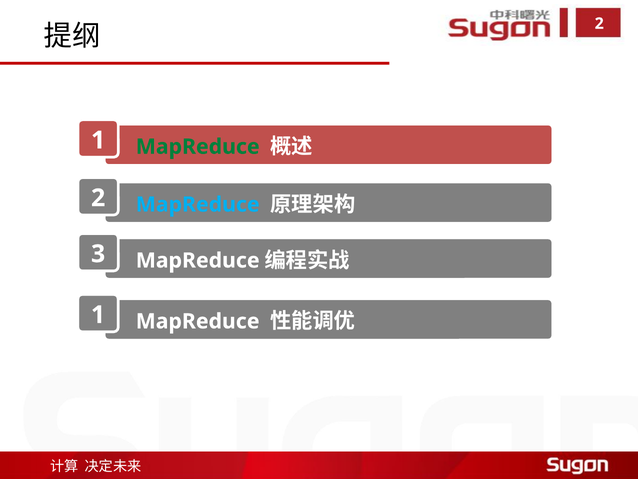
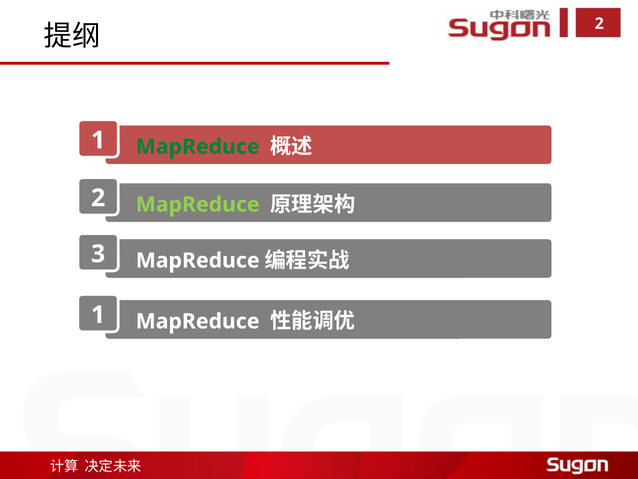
MapReduce at (198, 204) colour: light blue -> light green
